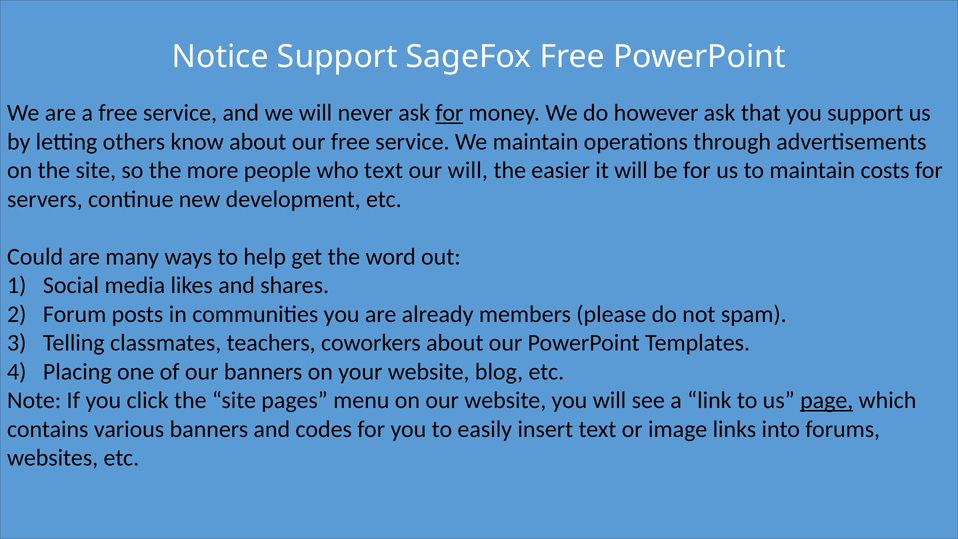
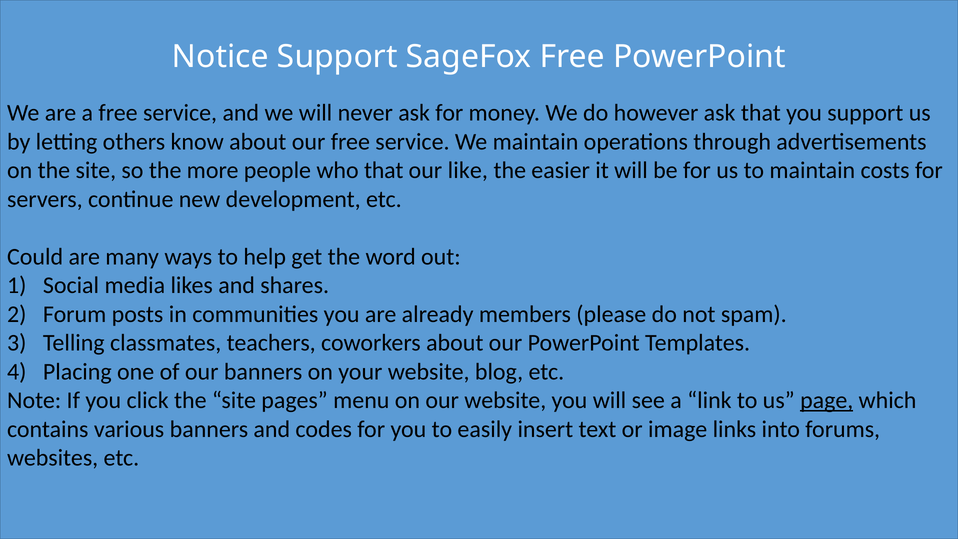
for at (449, 113) underline: present -> none
who text: text -> that
our will: will -> like
